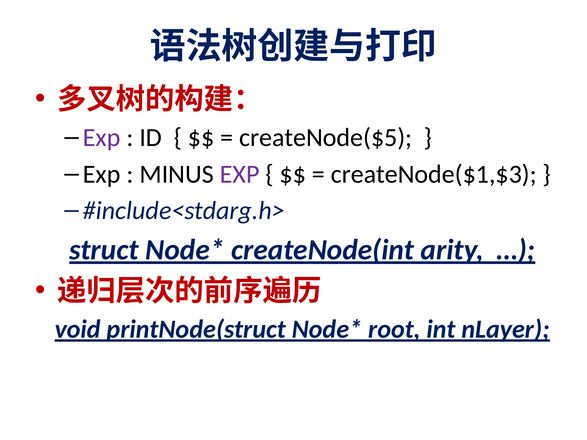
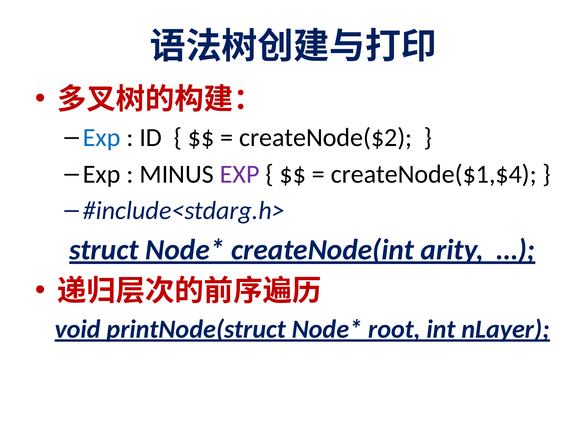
Exp at (102, 138) colour: purple -> blue
createNode($5: createNode($5 -> createNode($2
createNode($1,$3: createNode($1,$3 -> createNode($1,$4
